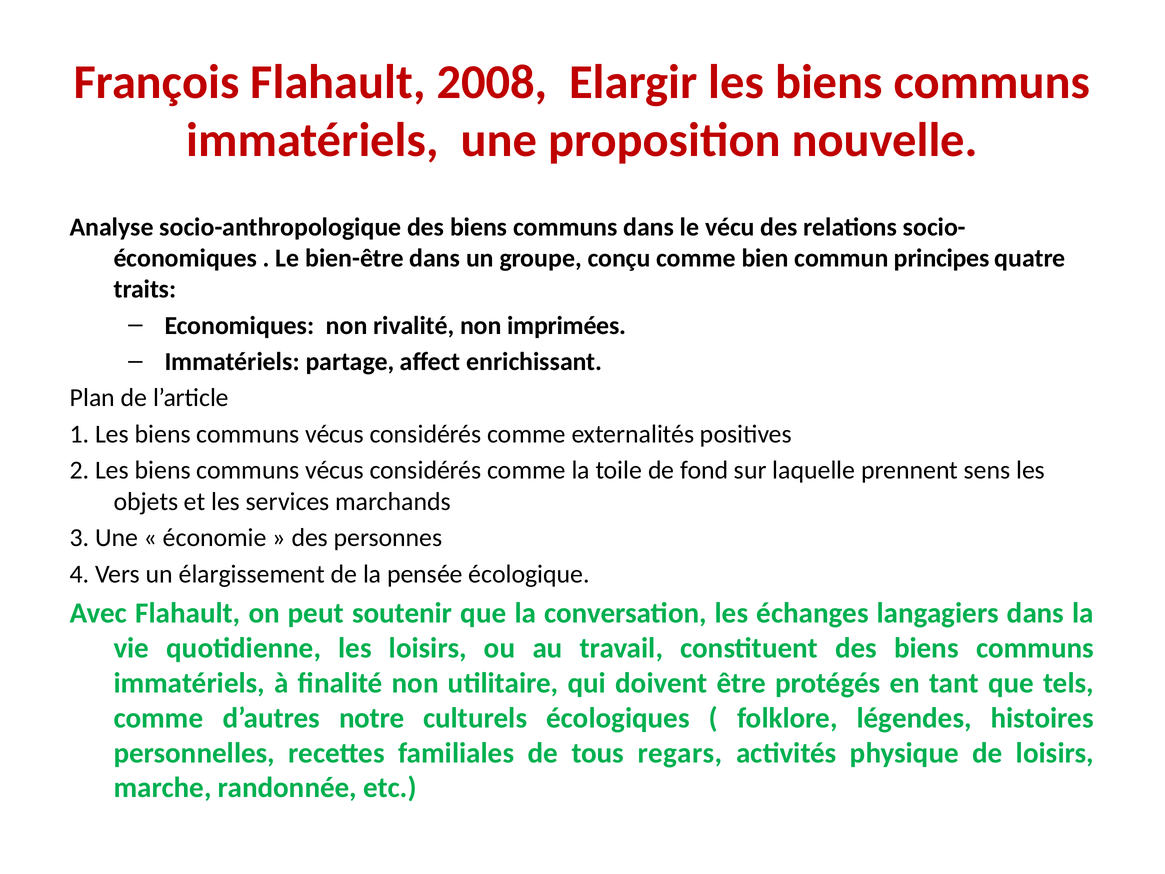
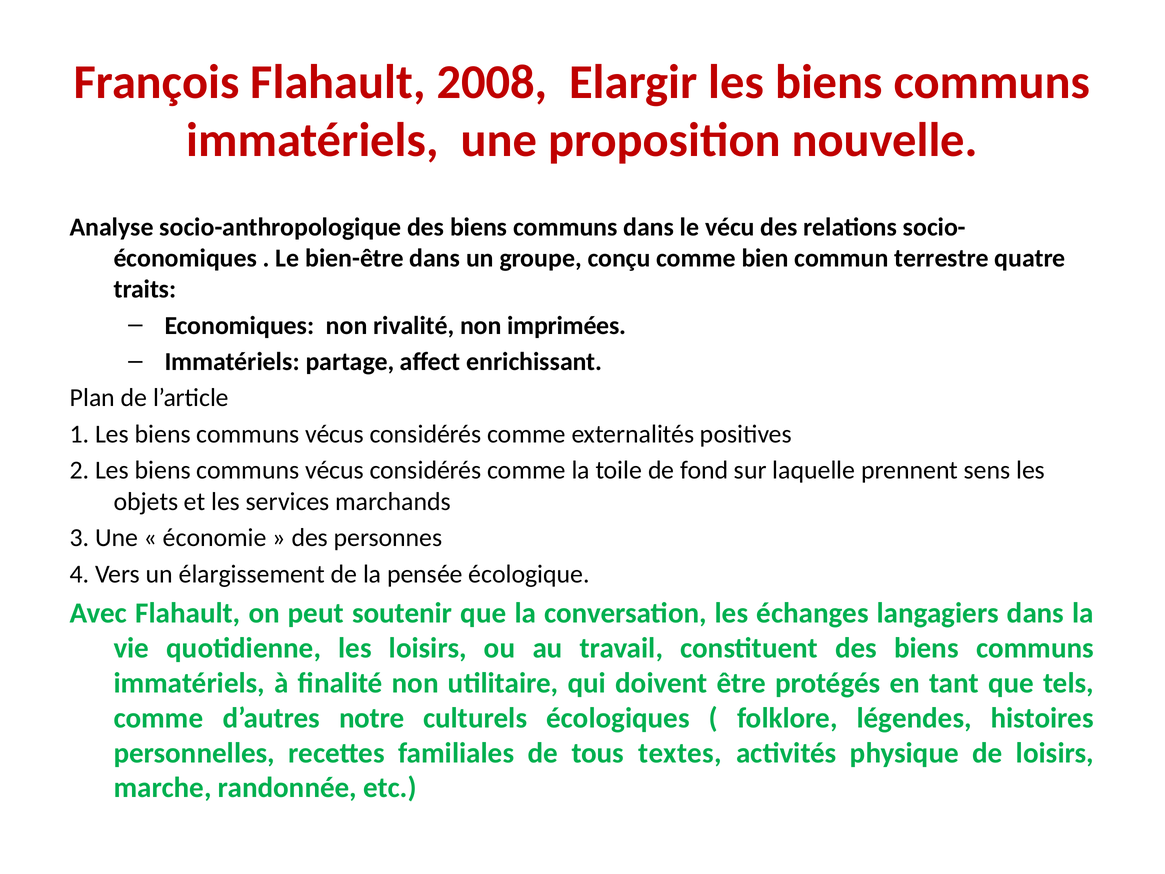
principes: principes -> terrestre
regars: regars -> textes
